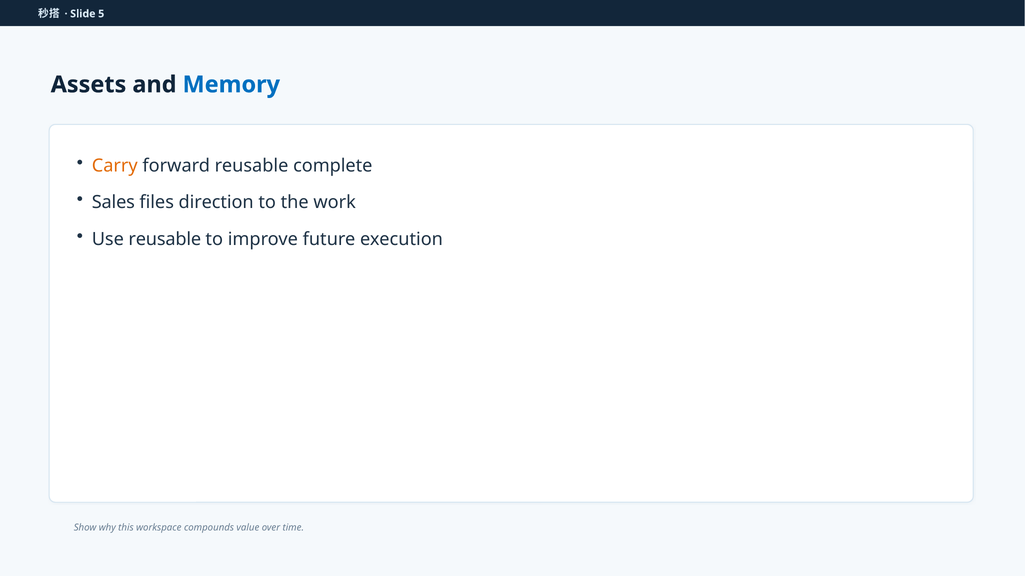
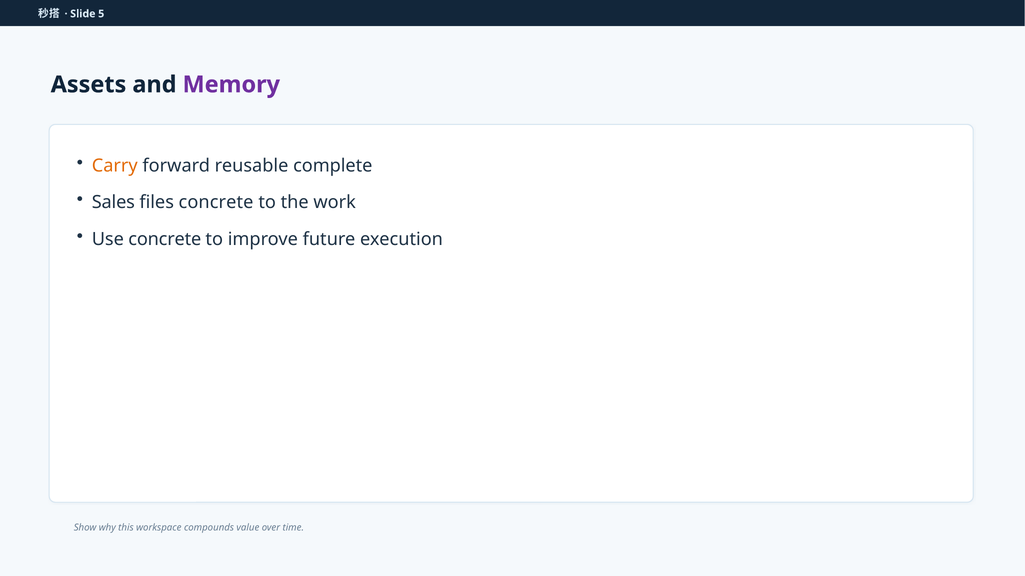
Memory colour: blue -> purple
files direction: direction -> concrete
Use reusable: reusable -> concrete
